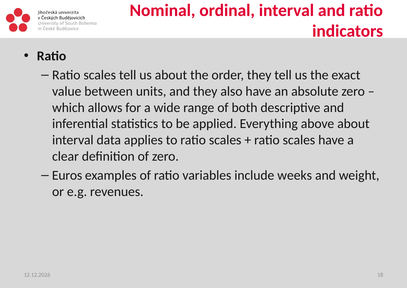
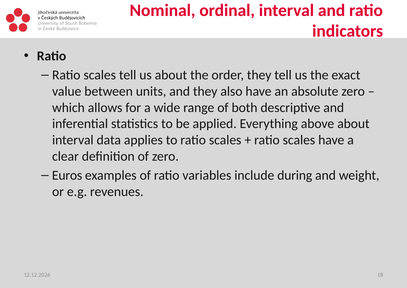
weeks: weeks -> during
